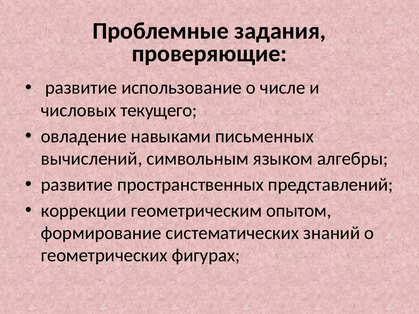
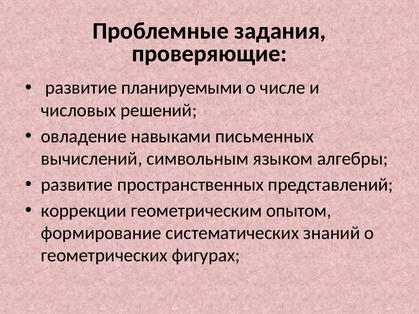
использование: использование -> планируемыми
текущего: текущего -> решений
